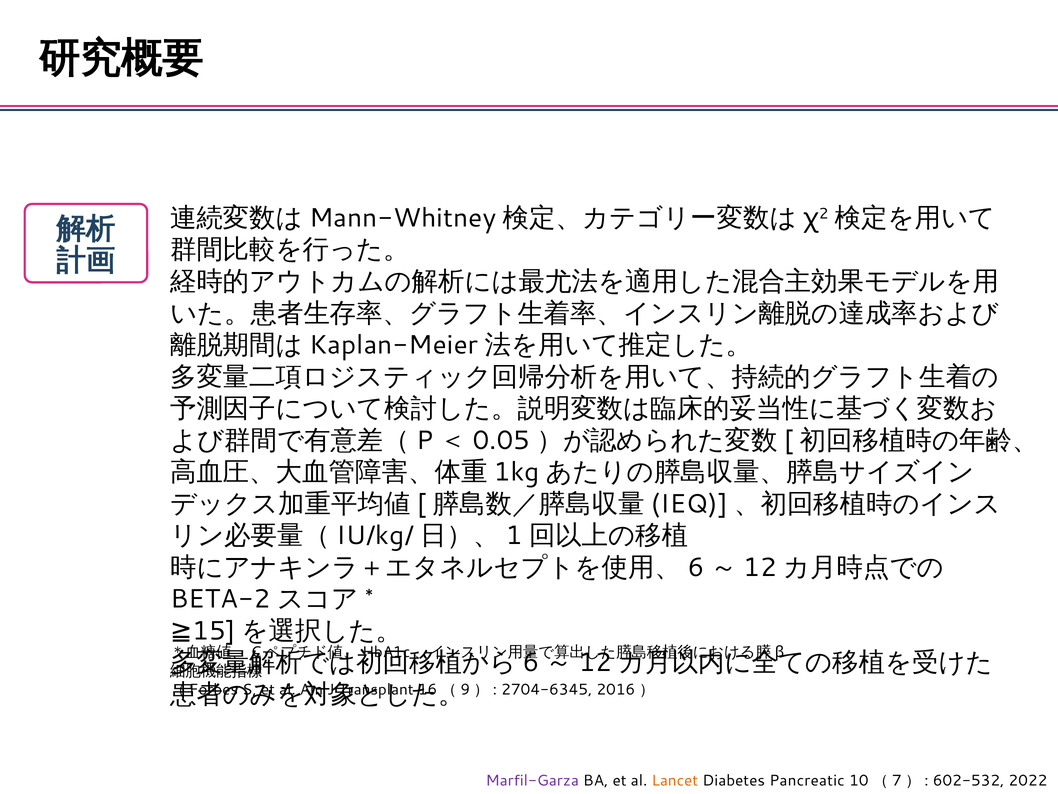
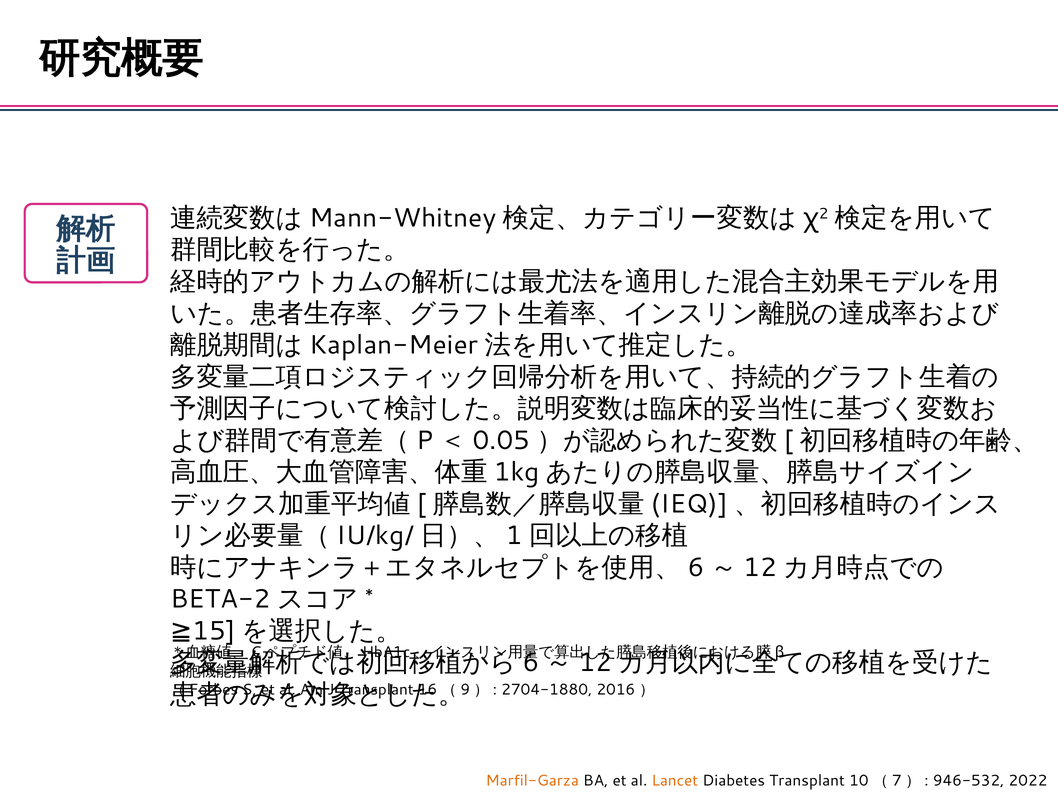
2704-6345: 2704-6345 -> 2704-1880
Marfil-Garza colour: purple -> orange
Diabetes Pancreatic: Pancreatic -> Transplant
602-532: 602-532 -> 946-532
